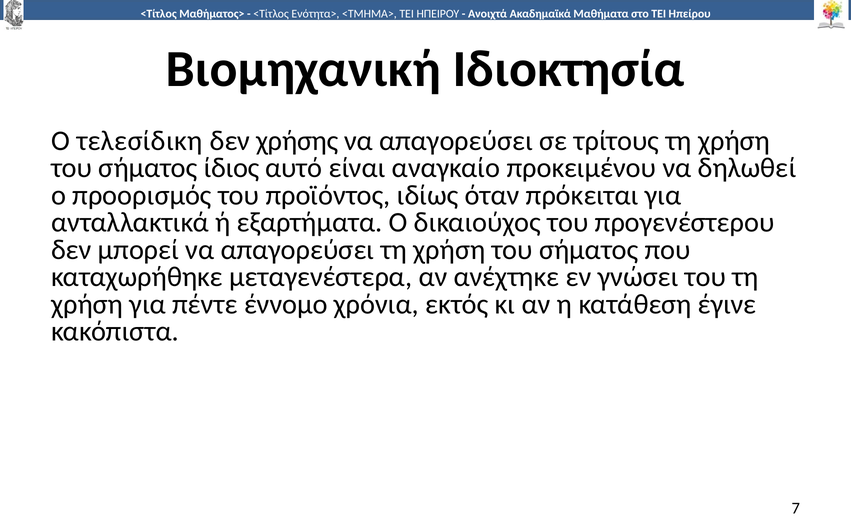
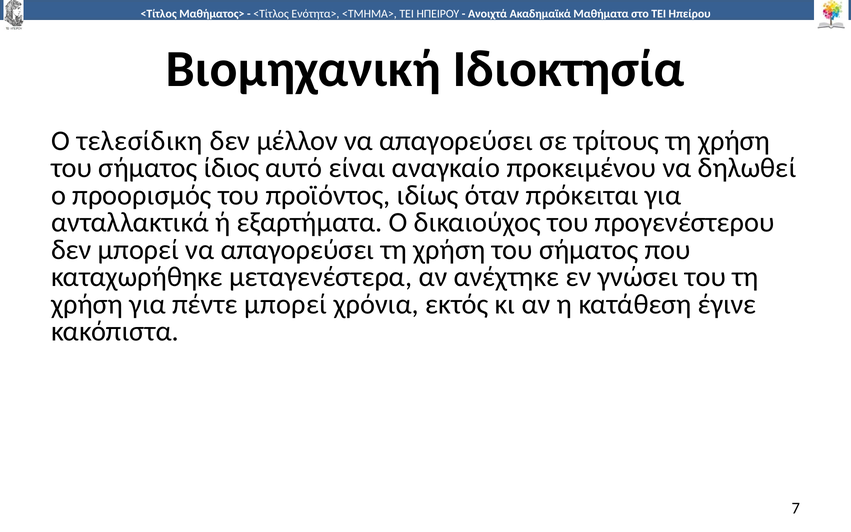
χρήσης: χρήσης -> μέλλον
πέντε έννομο: έννομο -> μπορεί
